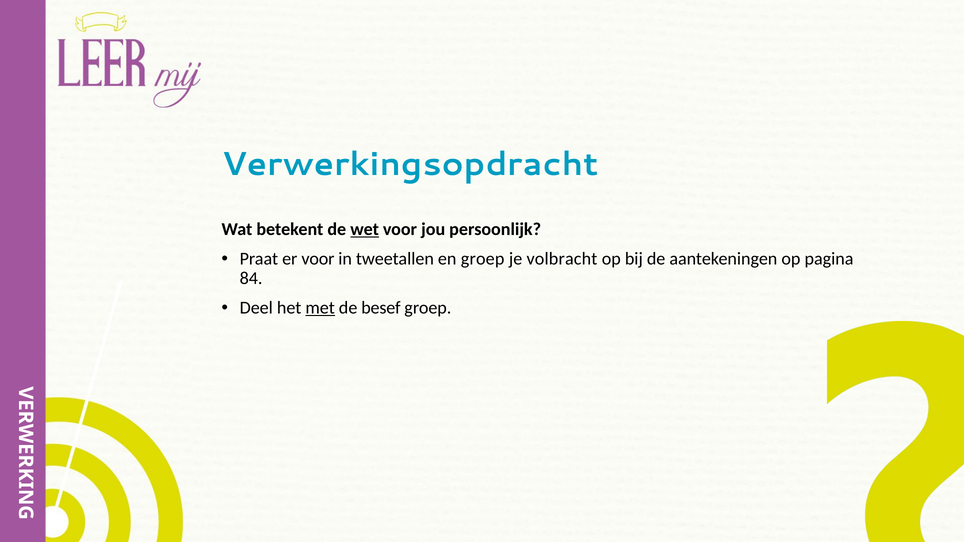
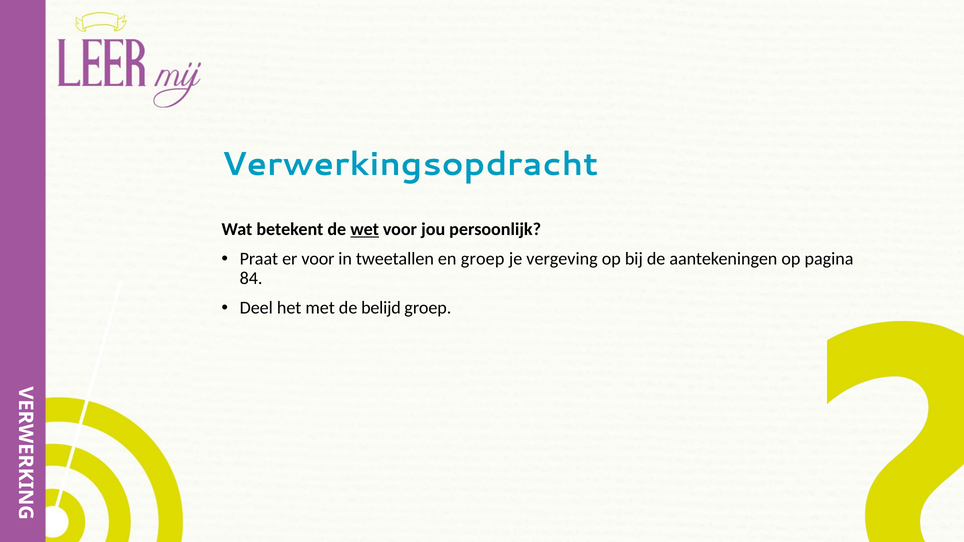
volbracht: volbracht -> vergeving
met underline: present -> none
besef: besef -> belijd
